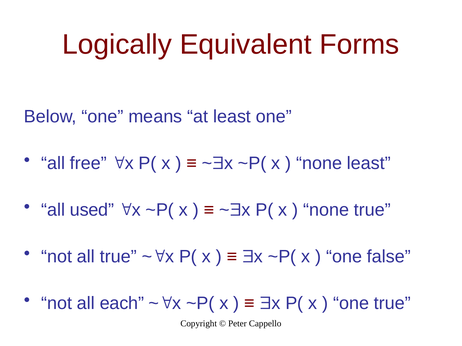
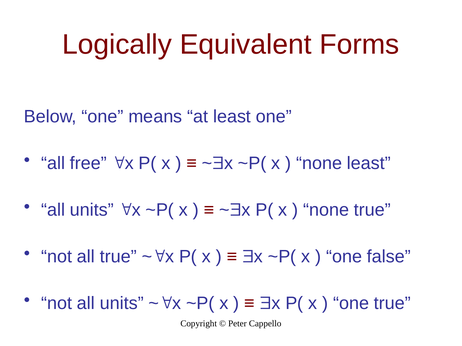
used at (92, 210): used -> units
not all each: each -> units
